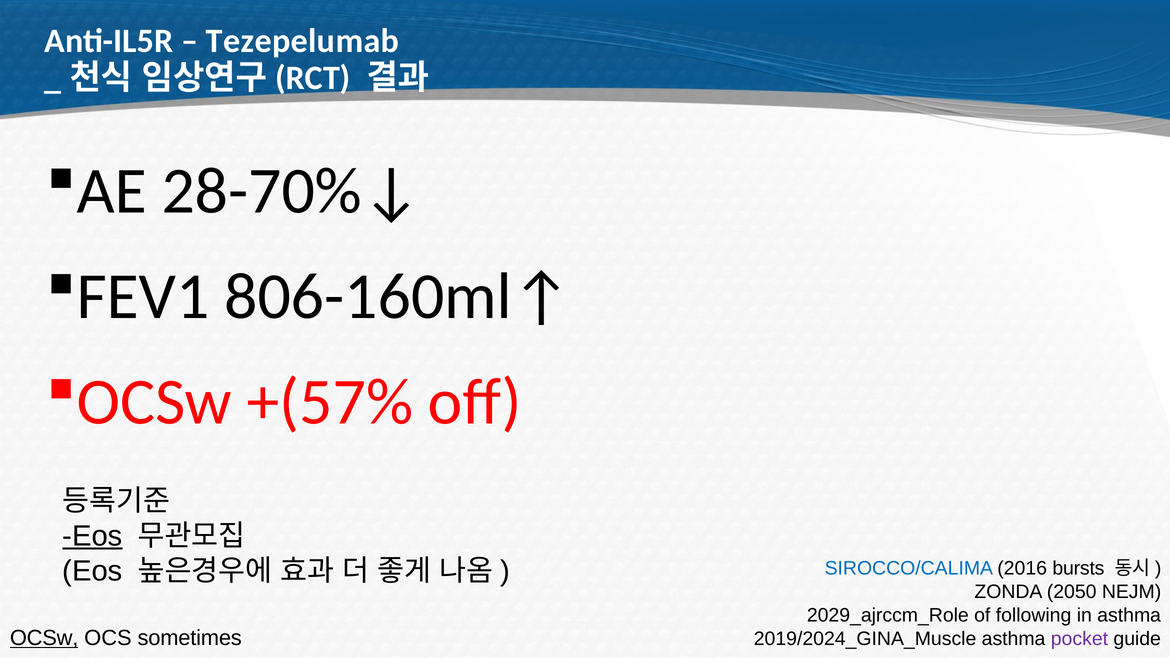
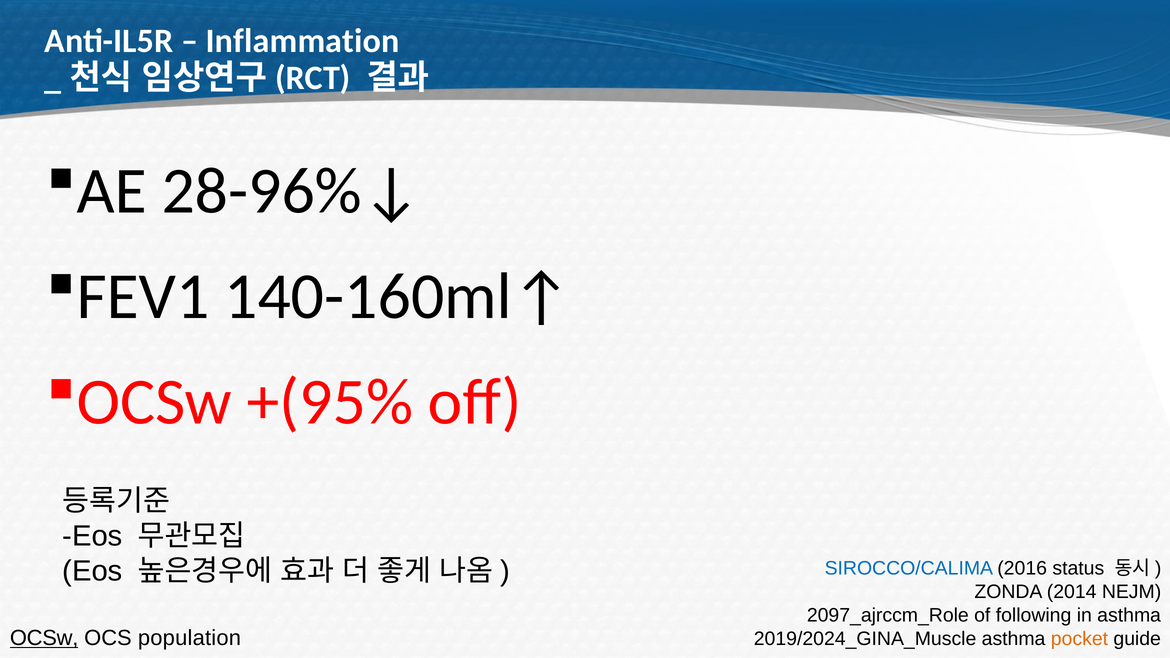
Tezepelumab: Tezepelumab -> Inflammation
28-70%↓: 28-70%↓ -> 28-96%↓
806-160ml↑: 806-160ml↑ -> 140-160ml↑
+(57%: +(57% -> +(95%
Eos at (92, 536) underline: present -> none
bursts: bursts -> status
2050: 2050 -> 2014
2029_ajrccm_Role: 2029_ajrccm_Role -> 2097_ajrccm_Role
sometimes: sometimes -> population
pocket colour: purple -> orange
